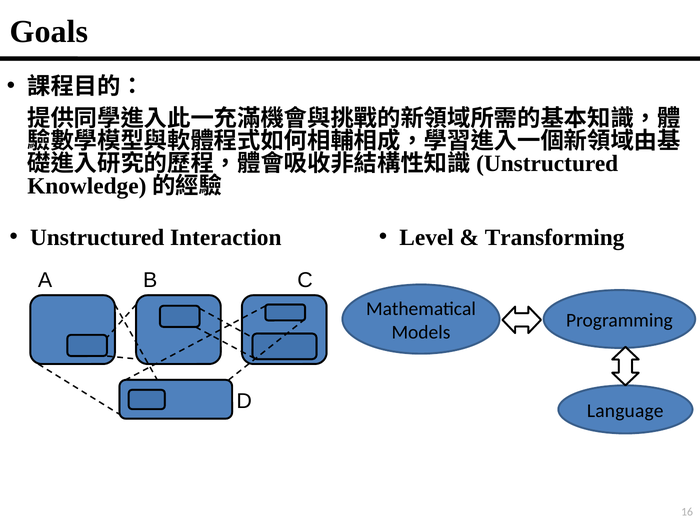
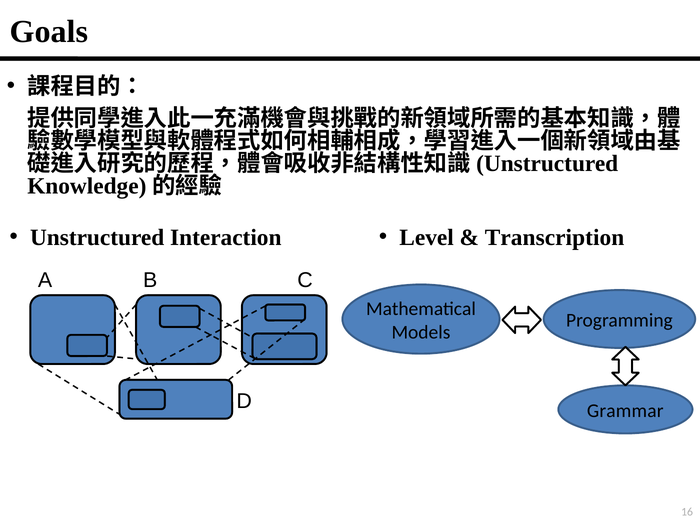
Transforming: Transforming -> Transcription
Language: Language -> Grammar
